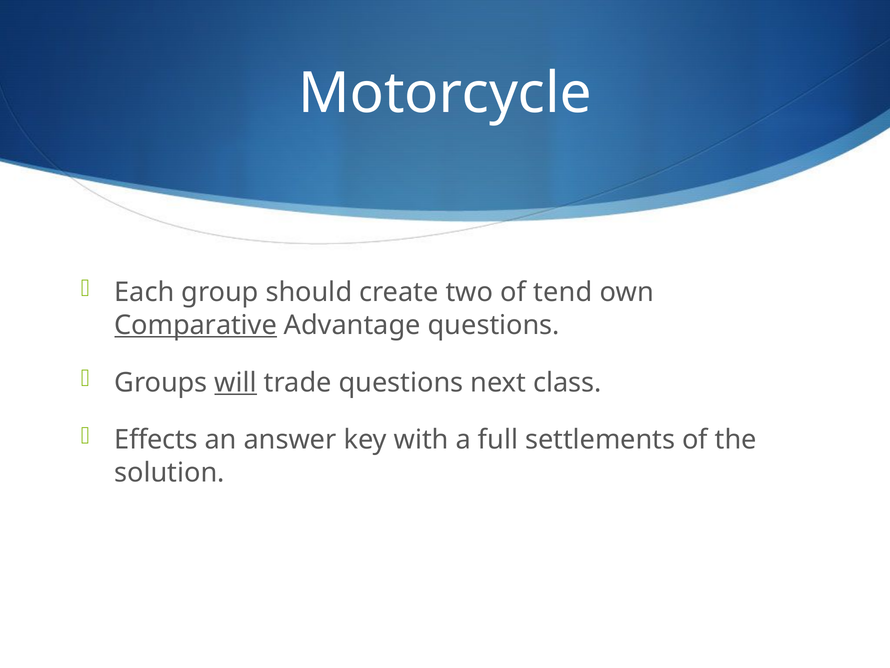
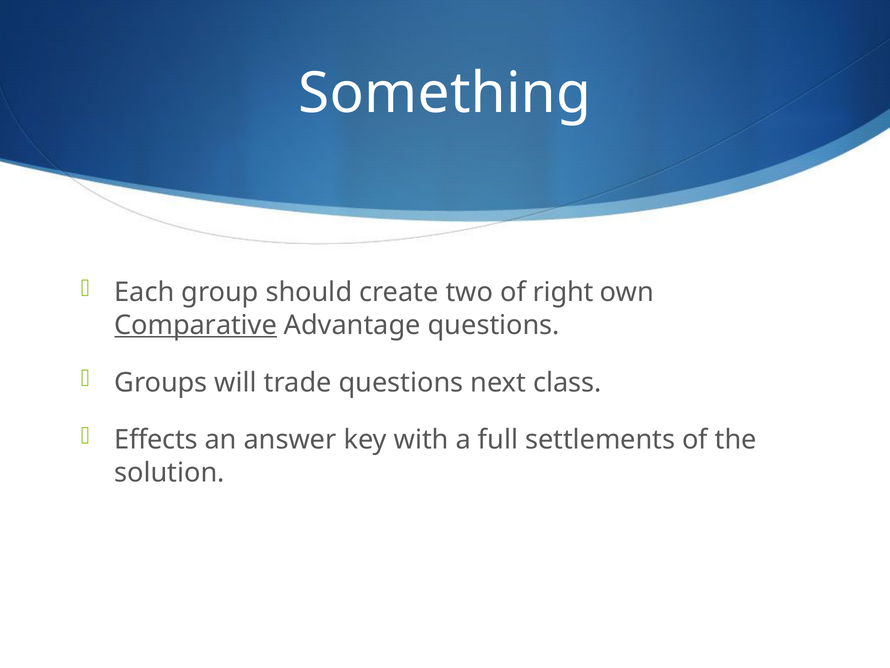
Motorcycle: Motorcycle -> Something
tend: tend -> right
will underline: present -> none
